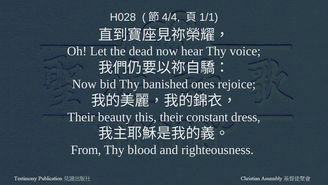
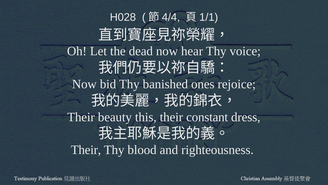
From at (86, 150): From -> Their
